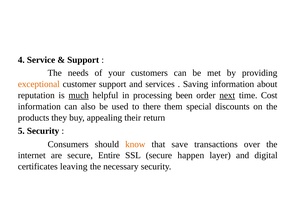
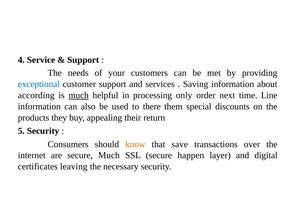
exceptional colour: orange -> blue
reputation: reputation -> according
been: been -> only
next underline: present -> none
Cost: Cost -> Line
secure Entire: Entire -> Much
